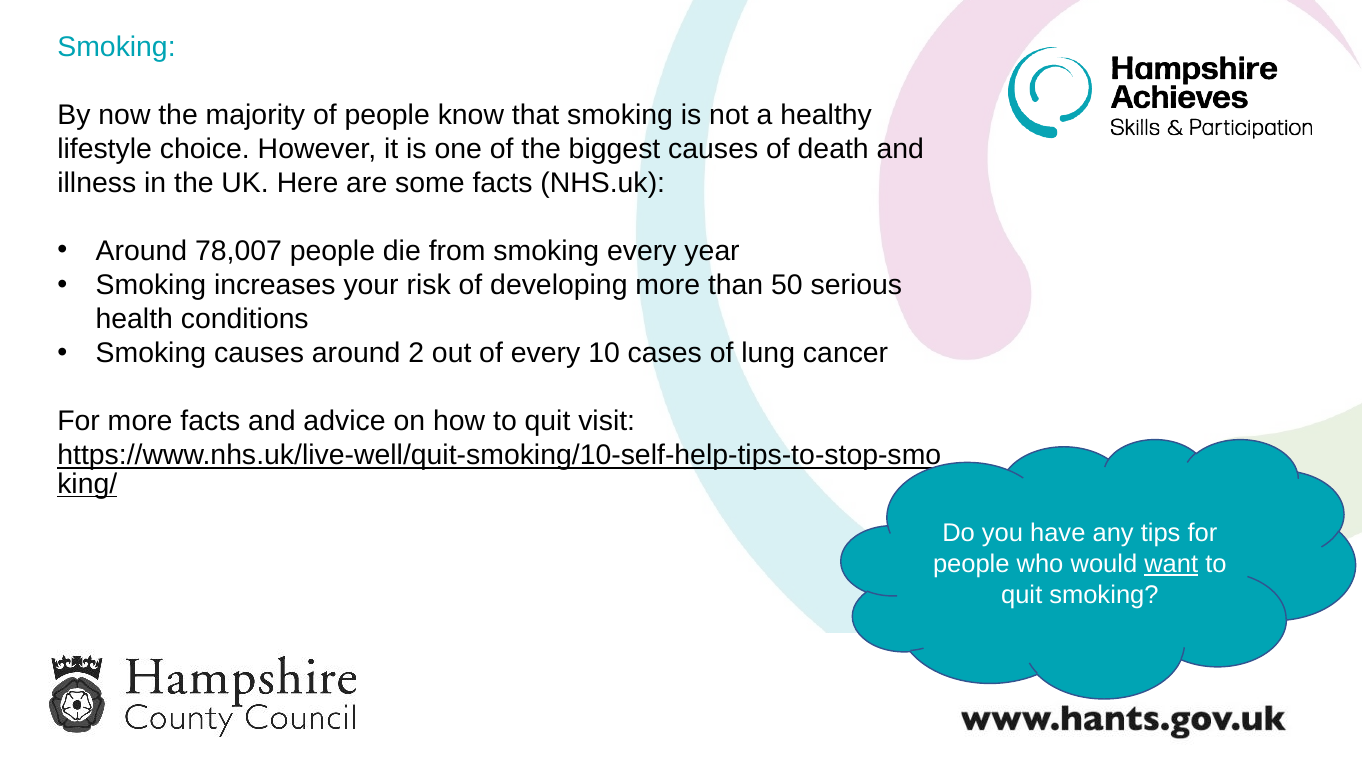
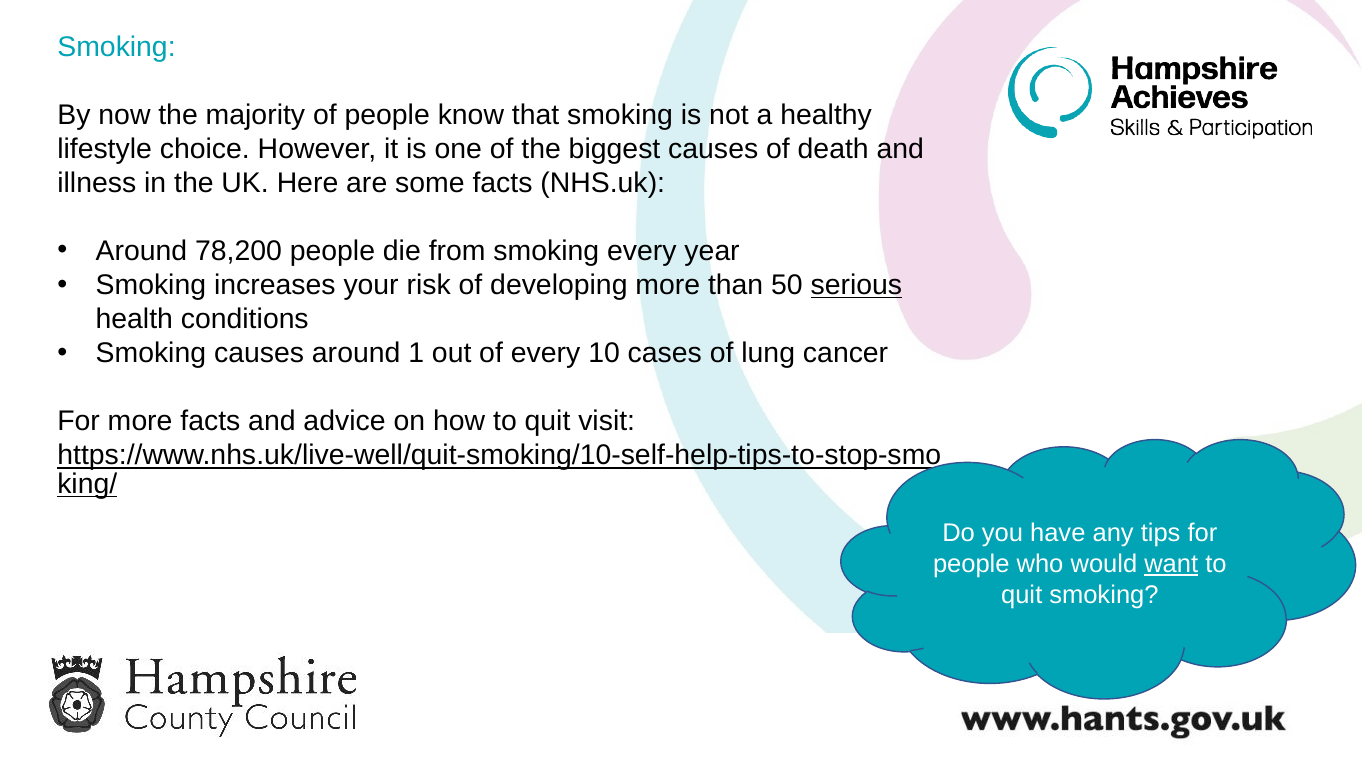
78,007: 78,007 -> 78,200
serious underline: none -> present
2: 2 -> 1
